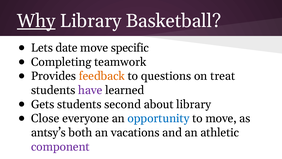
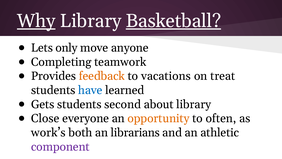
Basketball underline: none -> present
date: date -> only
specific: specific -> anyone
questions: questions -> vacations
have colour: purple -> blue
opportunity colour: blue -> orange
to move: move -> often
antsy’s: antsy’s -> work’s
vacations: vacations -> librarians
